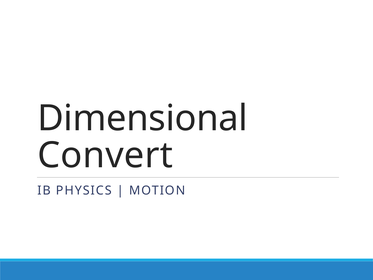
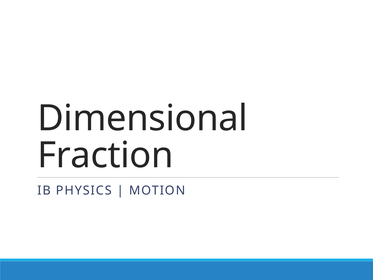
Convert: Convert -> Fraction
